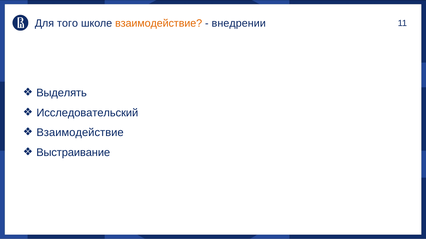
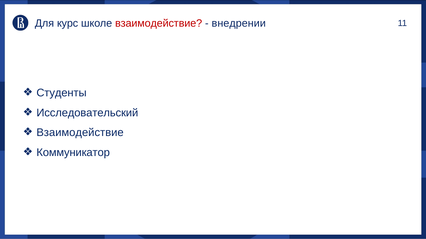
того: того -> курс
взаимодействие at (159, 23) colour: orange -> red
Выделять: Выделять -> Студенты
Выстраивание: Выстраивание -> Коммуникатор
